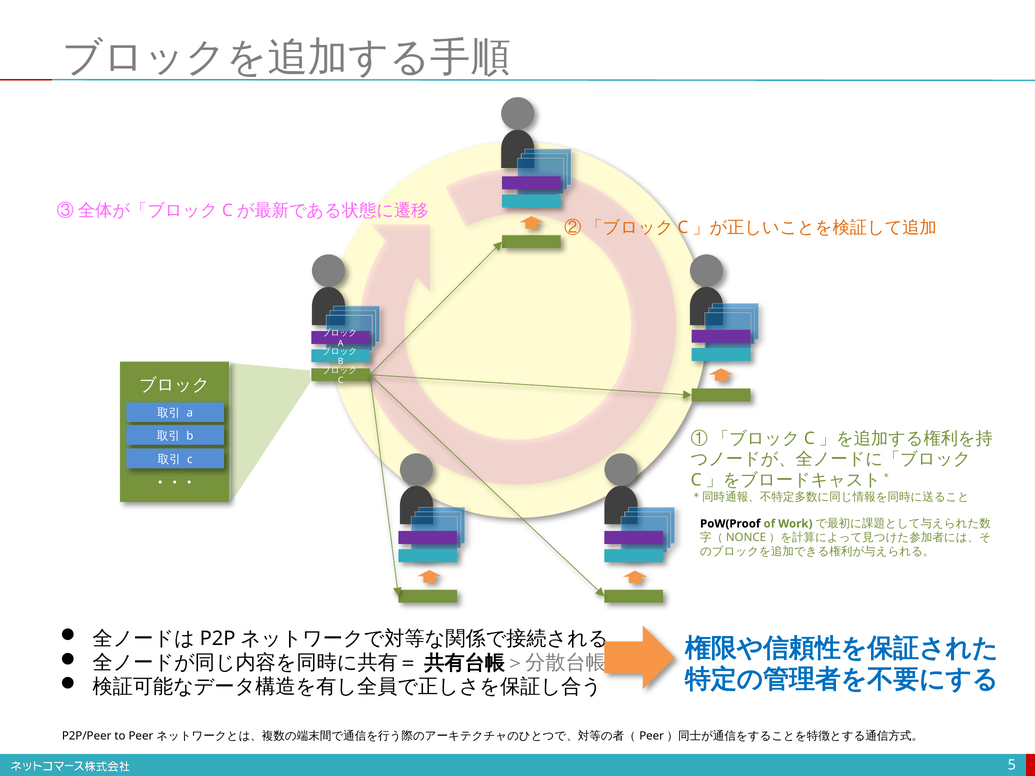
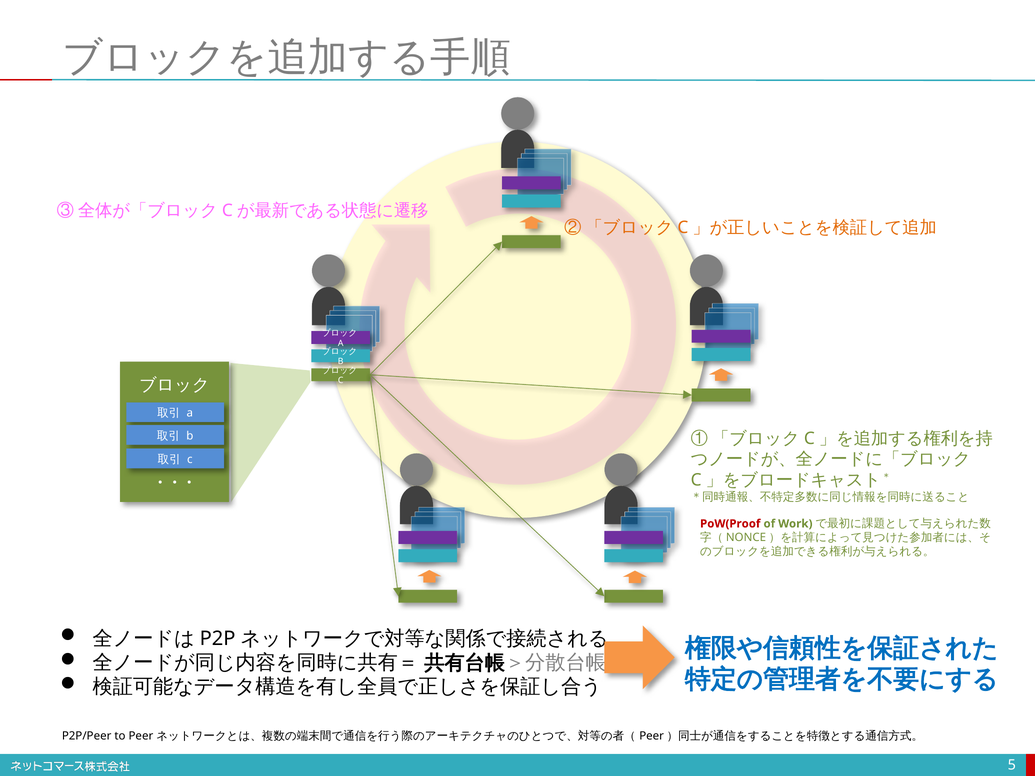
PoW(Proof colour: black -> red
